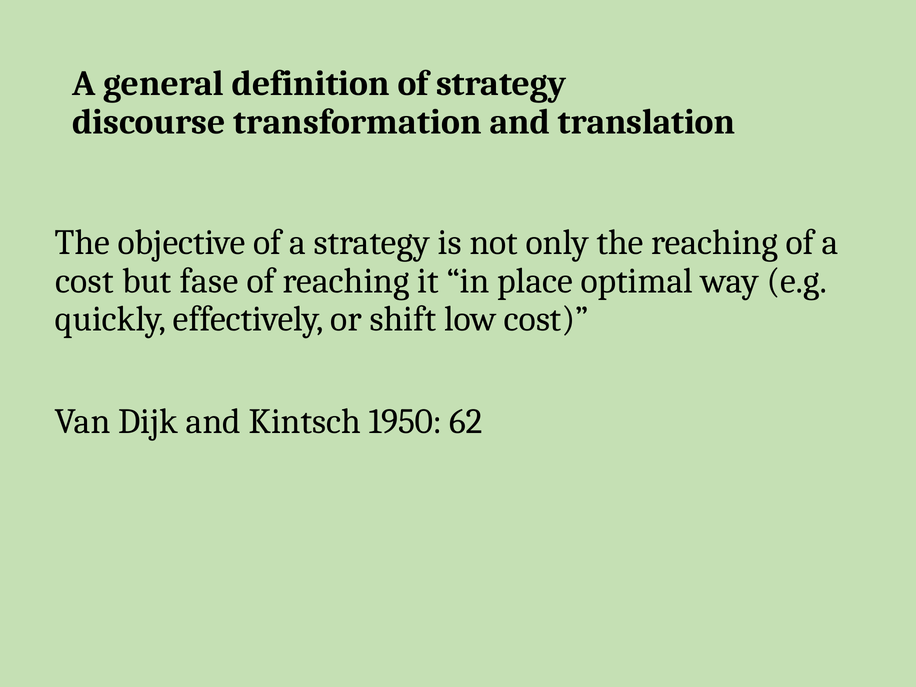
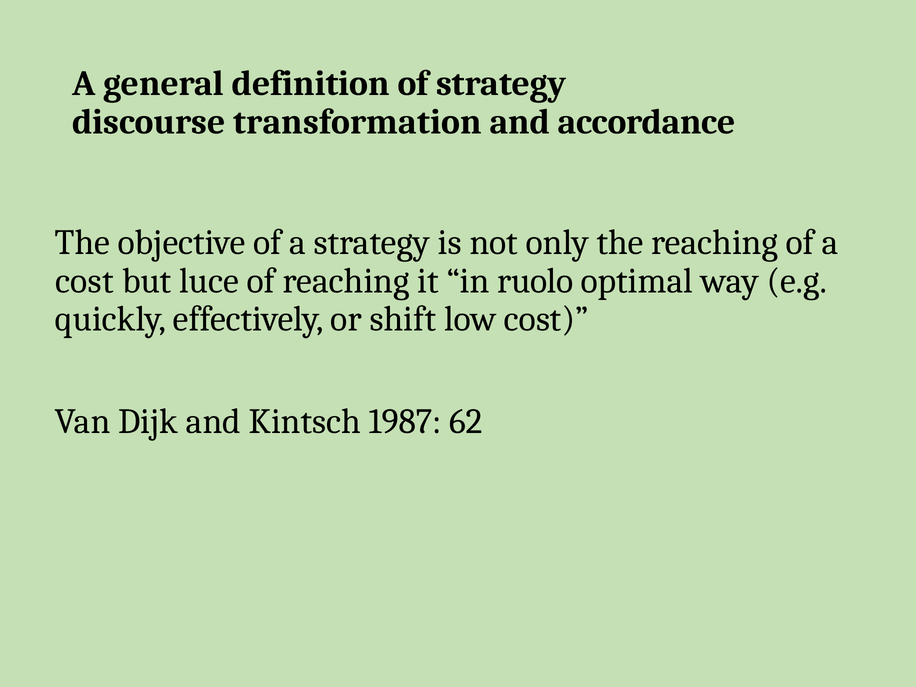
translation: translation -> accordance
fase: fase -> luce
place: place -> ruolo
1950: 1950 -> 1987
